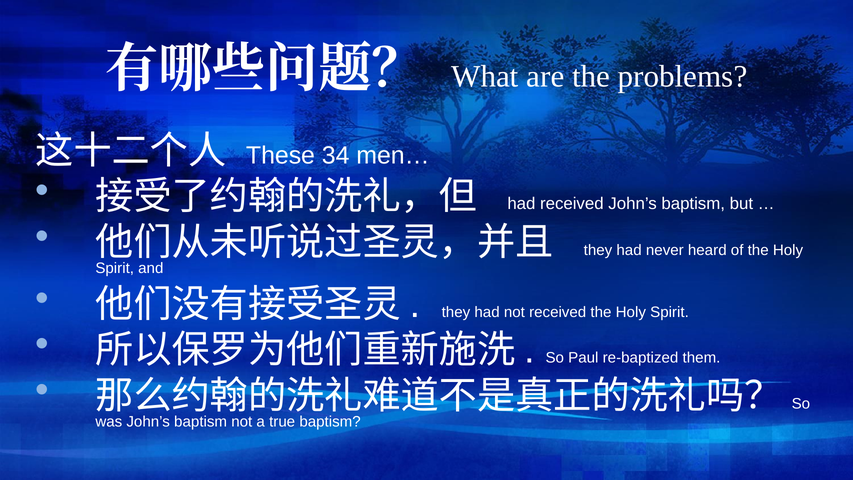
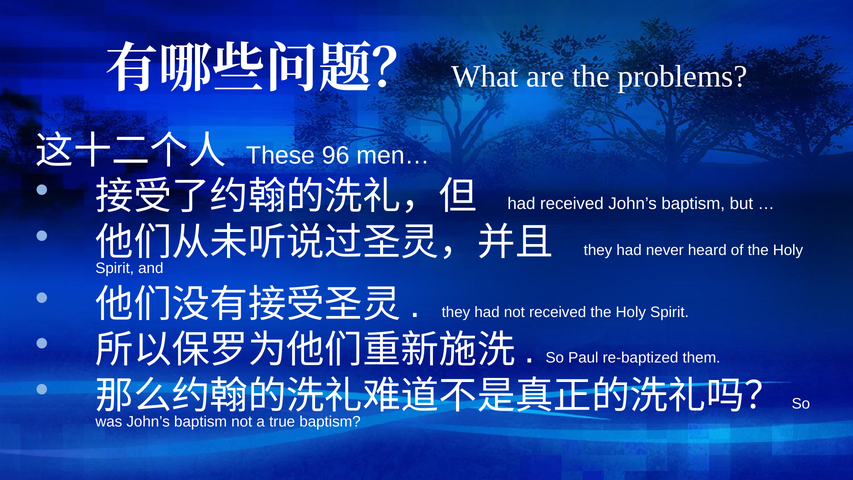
34: 34 -> 96
